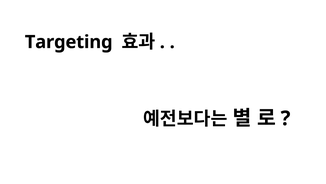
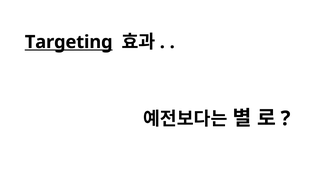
Targeting underline: none -> present
